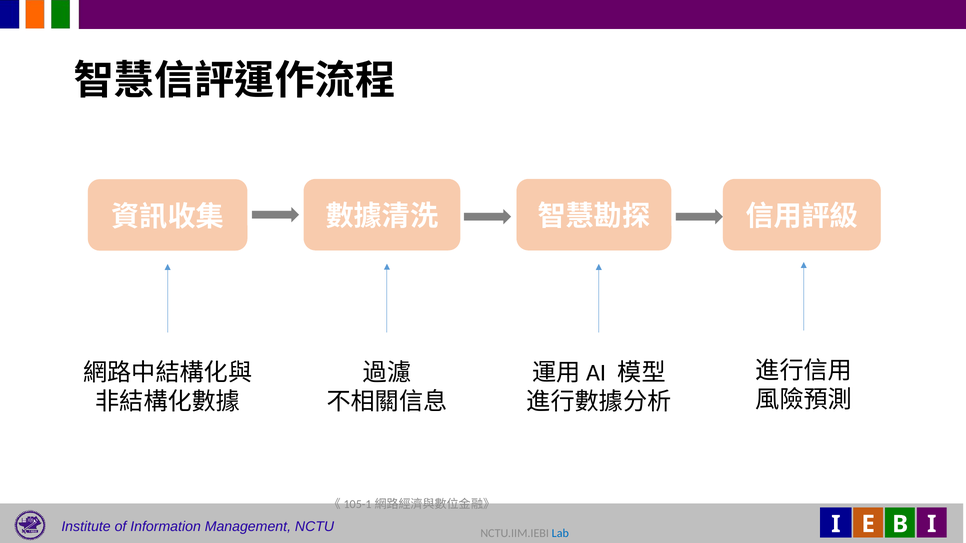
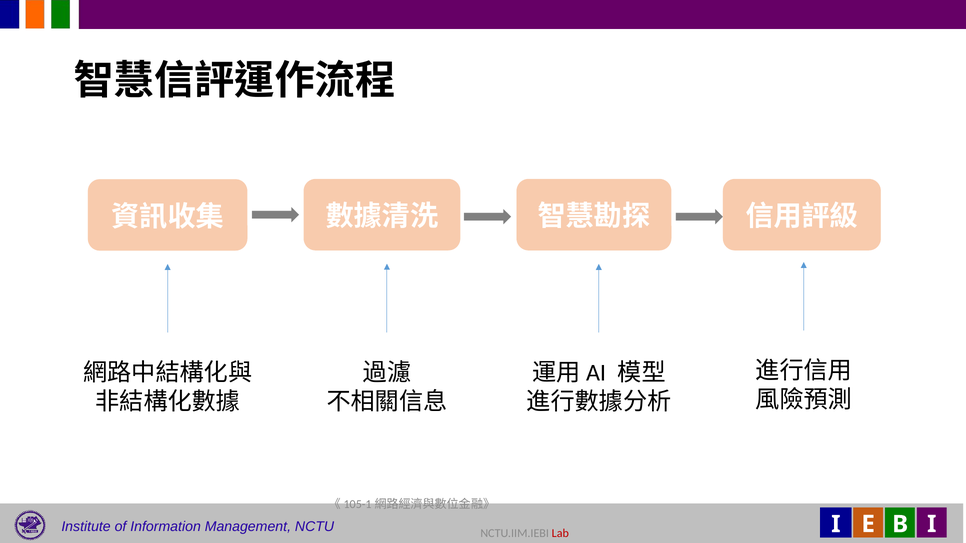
Lab colour: blue -> red
